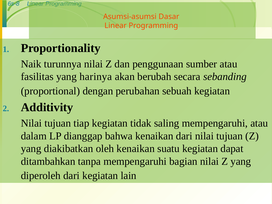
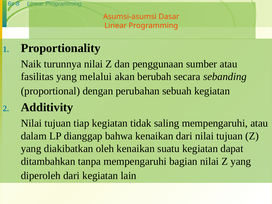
harinya: harinya -> melalui
